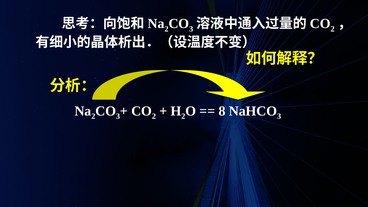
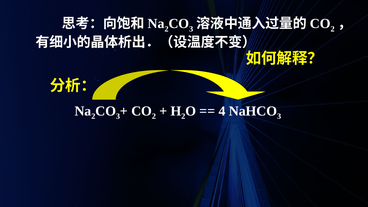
8: 8 -> 4
